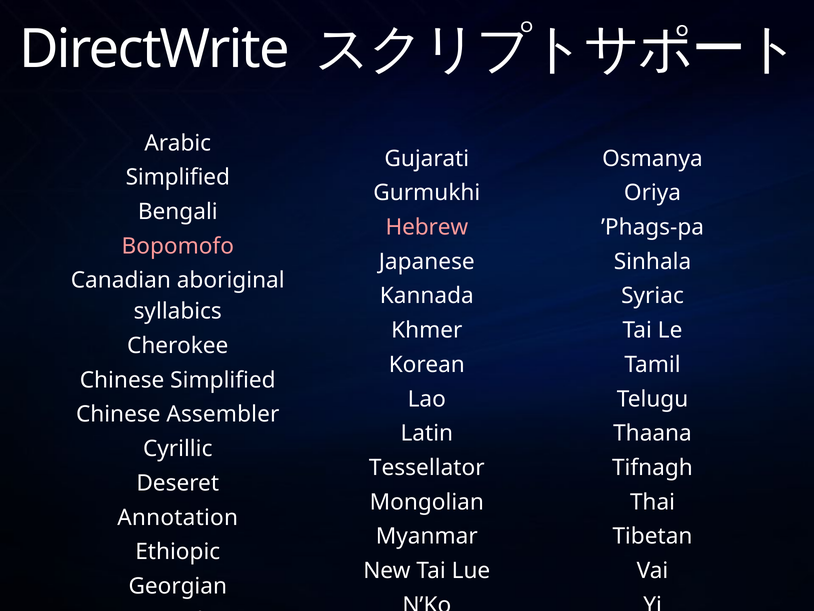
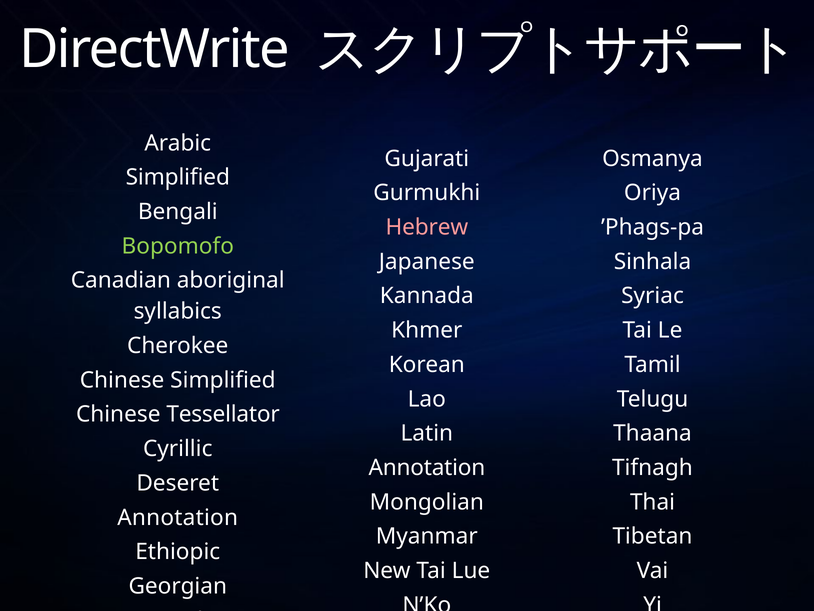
Bopomofo colour: pink -> light green
Assembler: Assembler -> Tessellator
Tessellator at (427, 467): Tessellator -> Annotation
